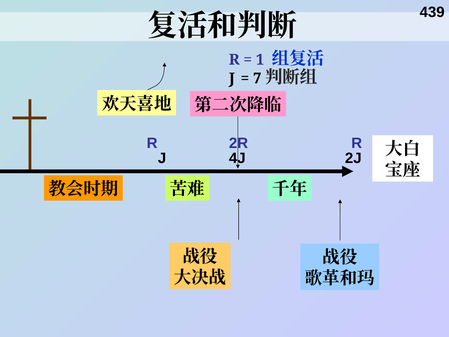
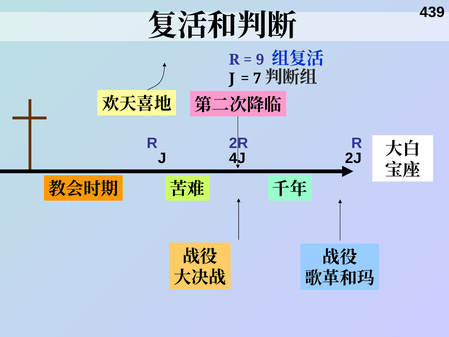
1: 1 -> 9
